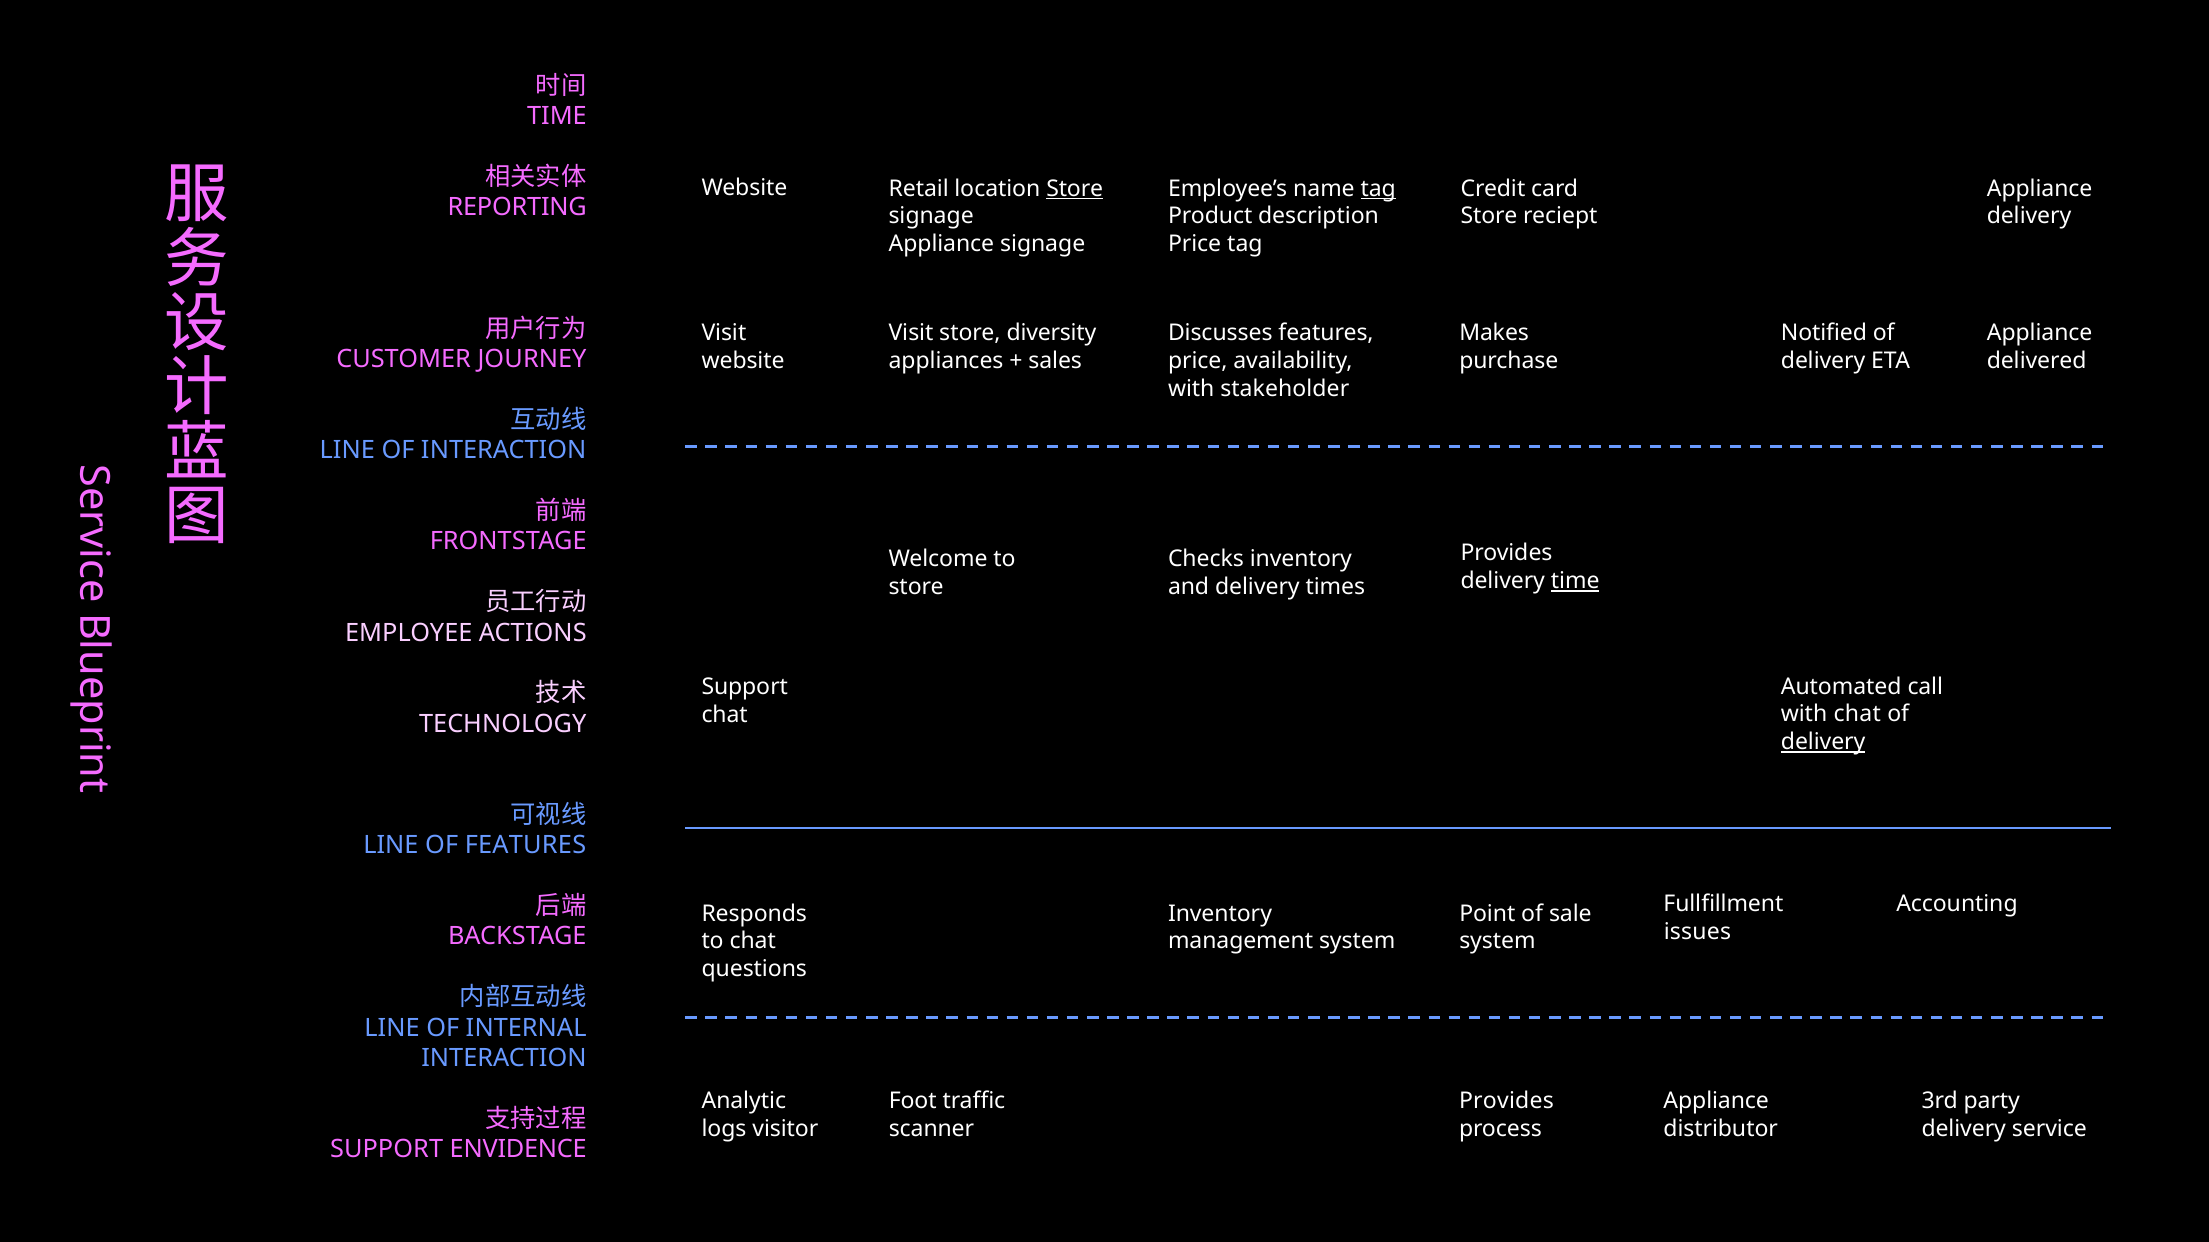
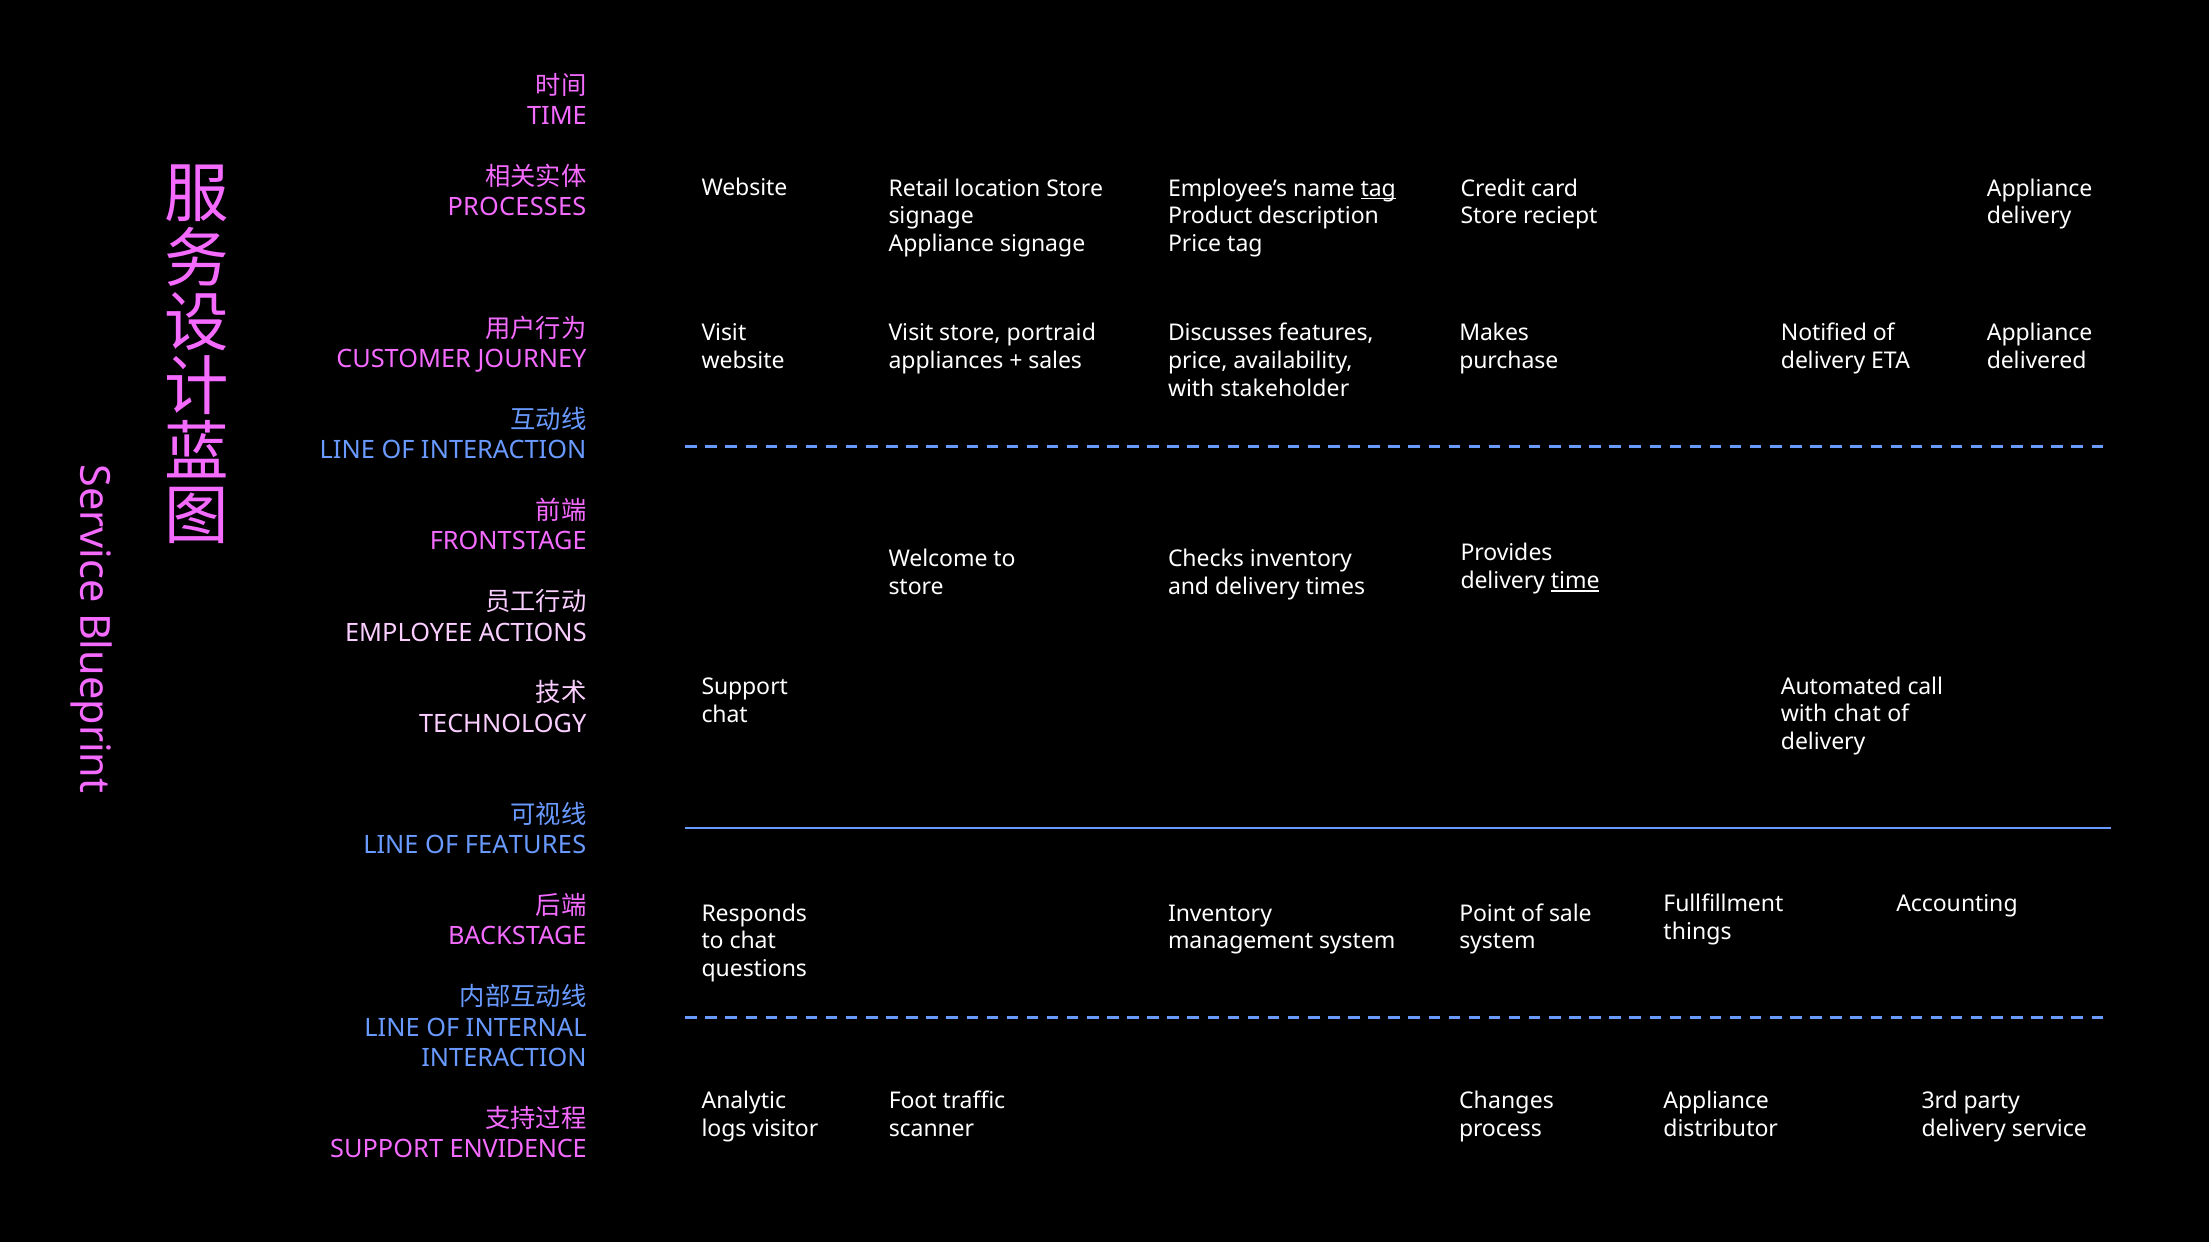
Store at (1075, 189) underline: present -> none
REPORTING: REPORTING -> PROCESSES
diversity: diversity -> portraid
delivery at (1823, 742) underline: present -> none
issues: issues -> things
Provides at (1506, 1102): Provides -> Changes
